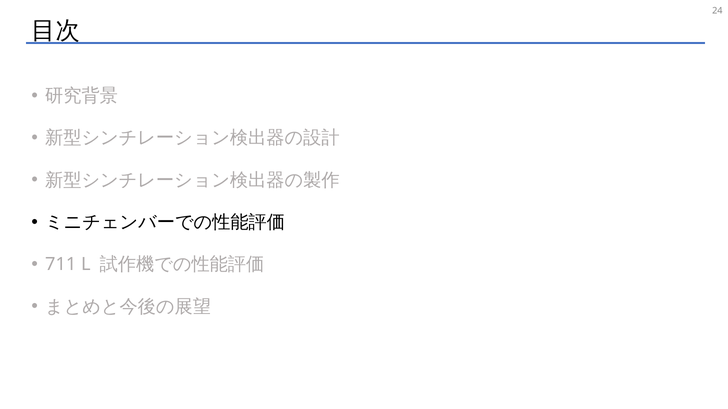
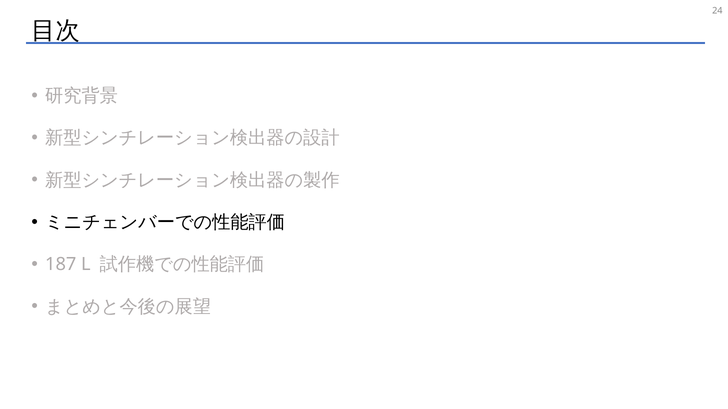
711: 711 -> 187
